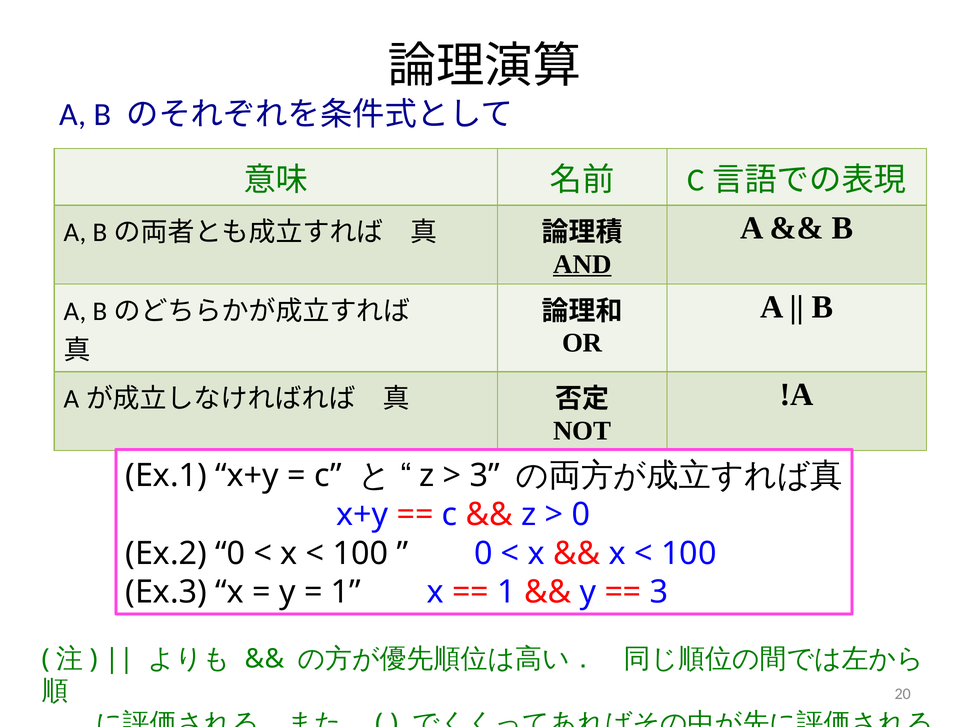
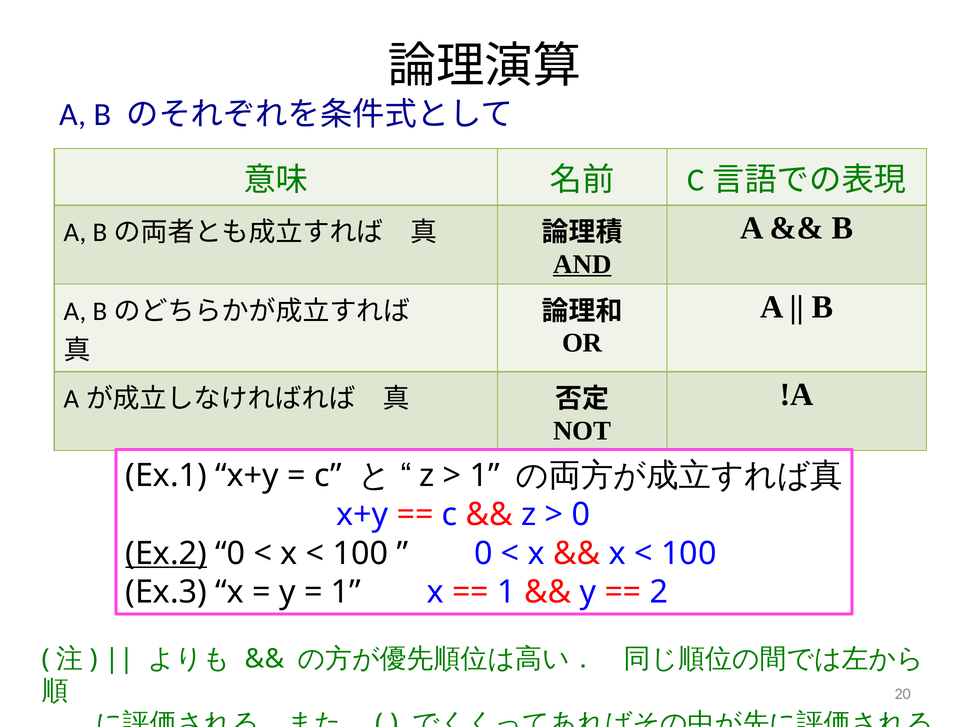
3 at (485, 476): 3 -> 1
Ex.2 underline: none -> present
3 at (659, 592): 3 -> 2
